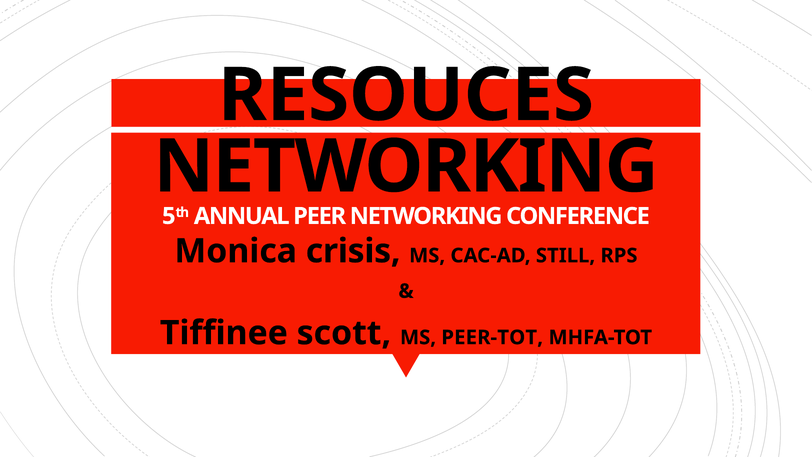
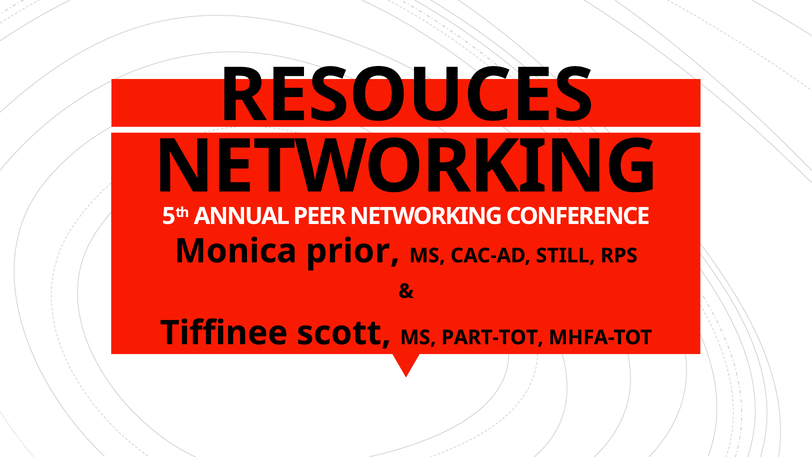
crisis: crisis -> prior
PEER-TOT: PEER-TOT -> PART-TOT
